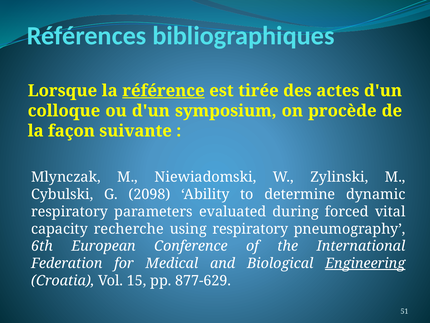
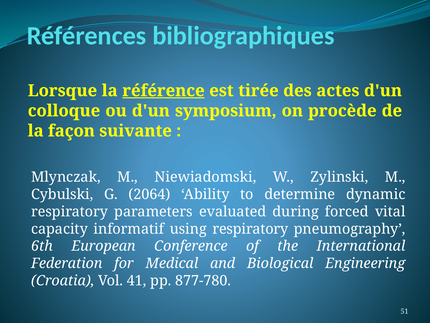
2098: 2098 -> 2064
recherche: recherche -> informatif
Engineering underline: present -> none
15: 15 -> 41
877-629: 877-629 -> 877-780
